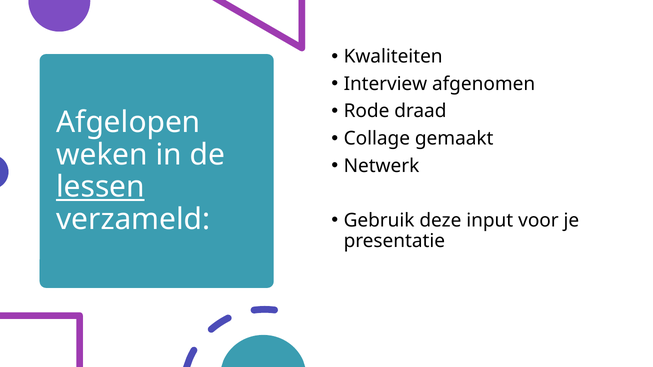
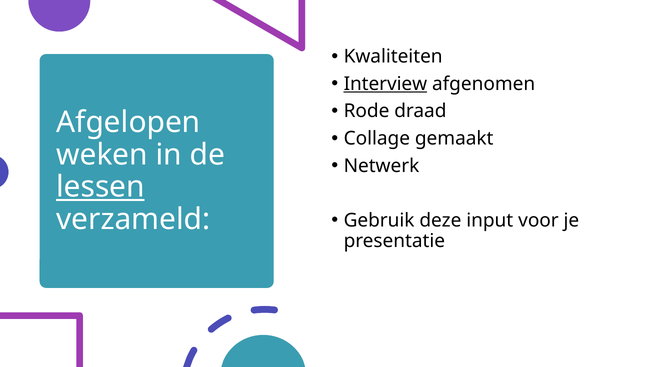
Interview underline: none -> present
